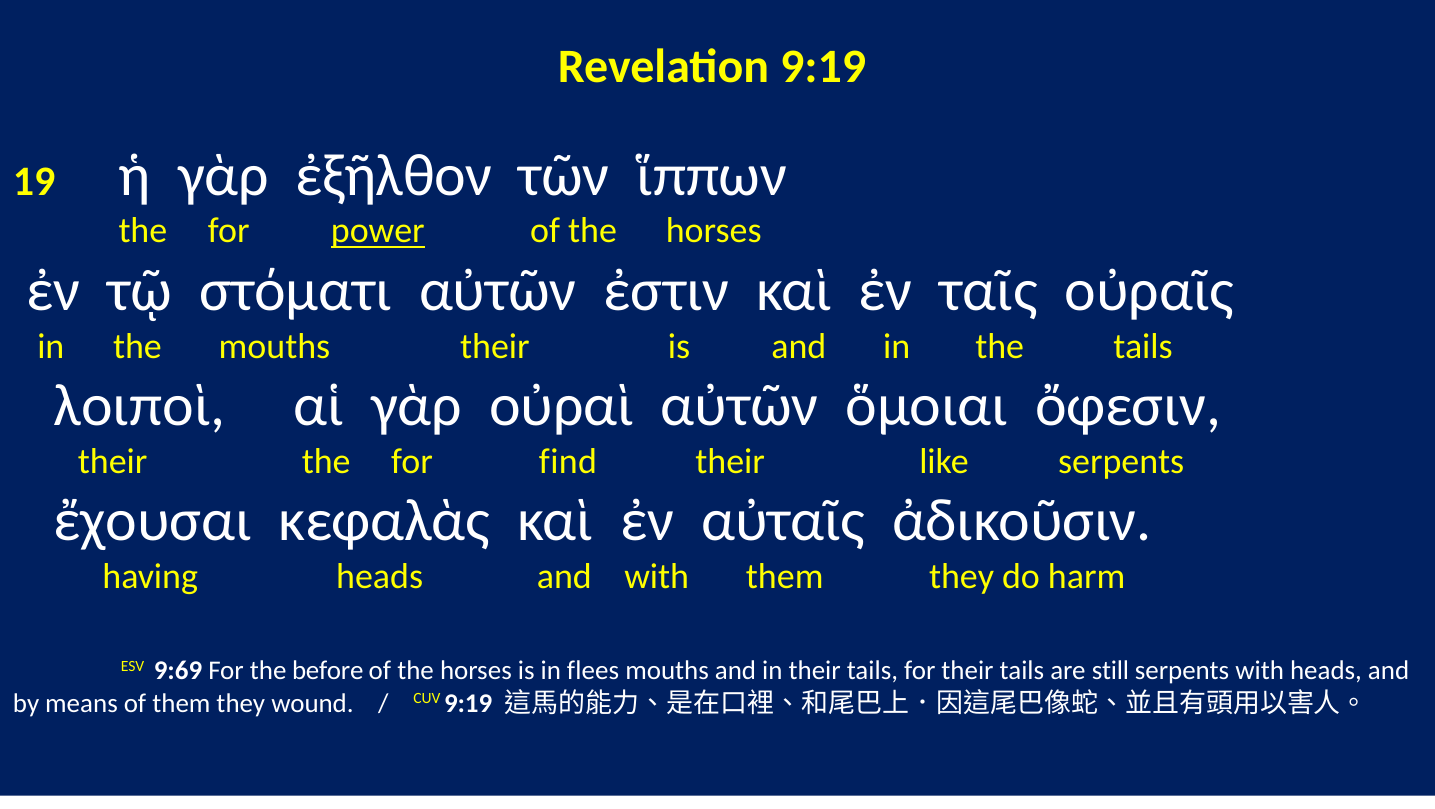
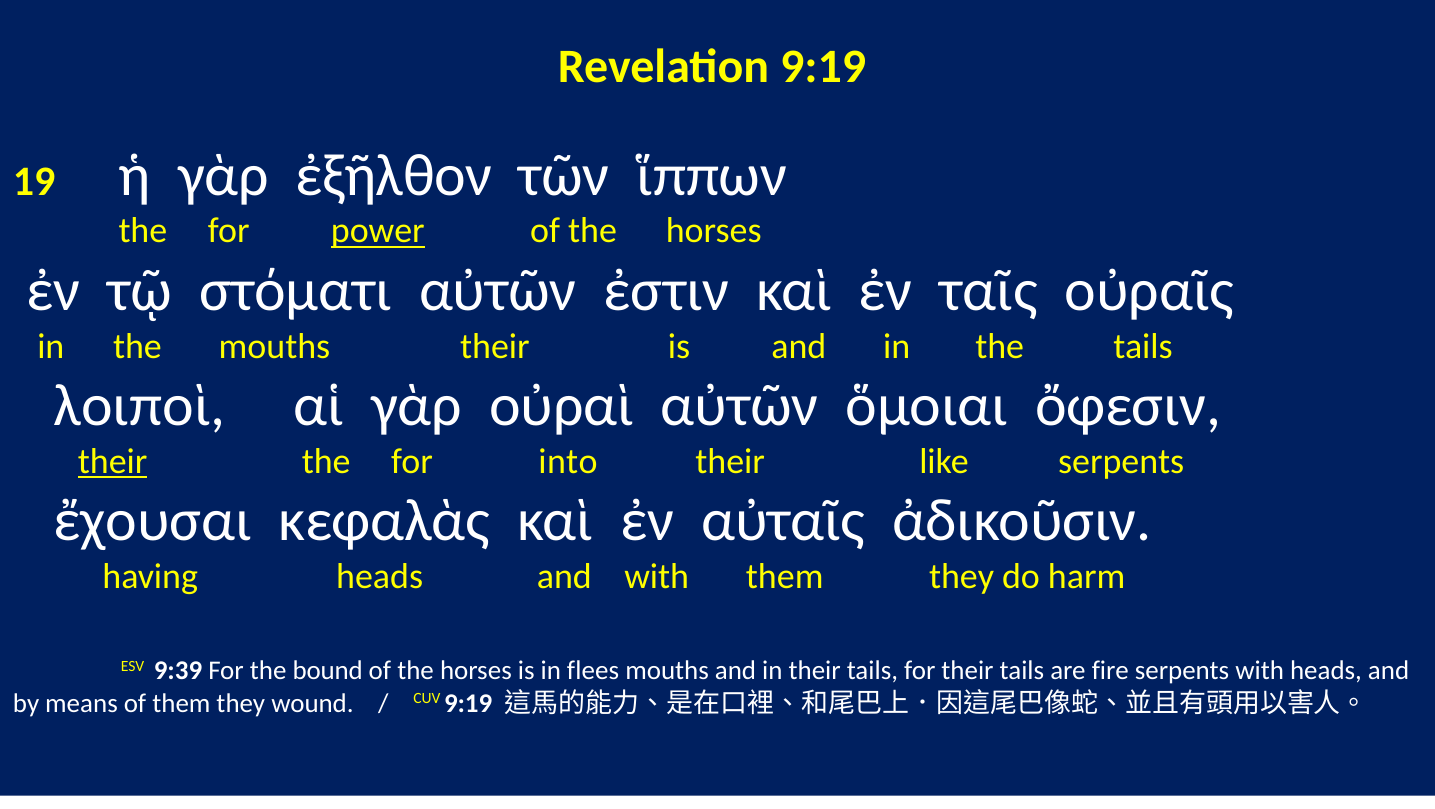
their at (113, 461) underline: none -> present
find: find -> into
9:69: 9:69 -> 9:39
before: before -> bound
still: still -> fire
